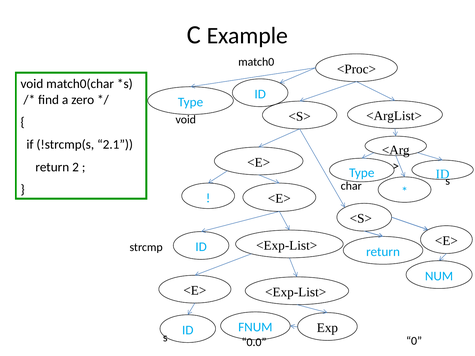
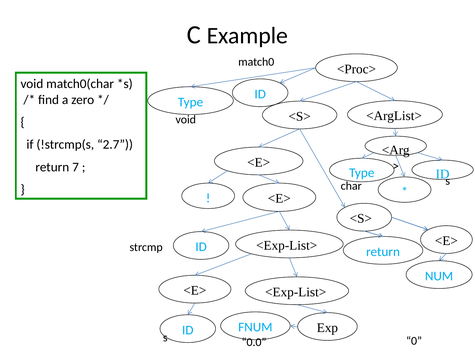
2.1: 2.1 -> 2.7
2: 2 -> 7
